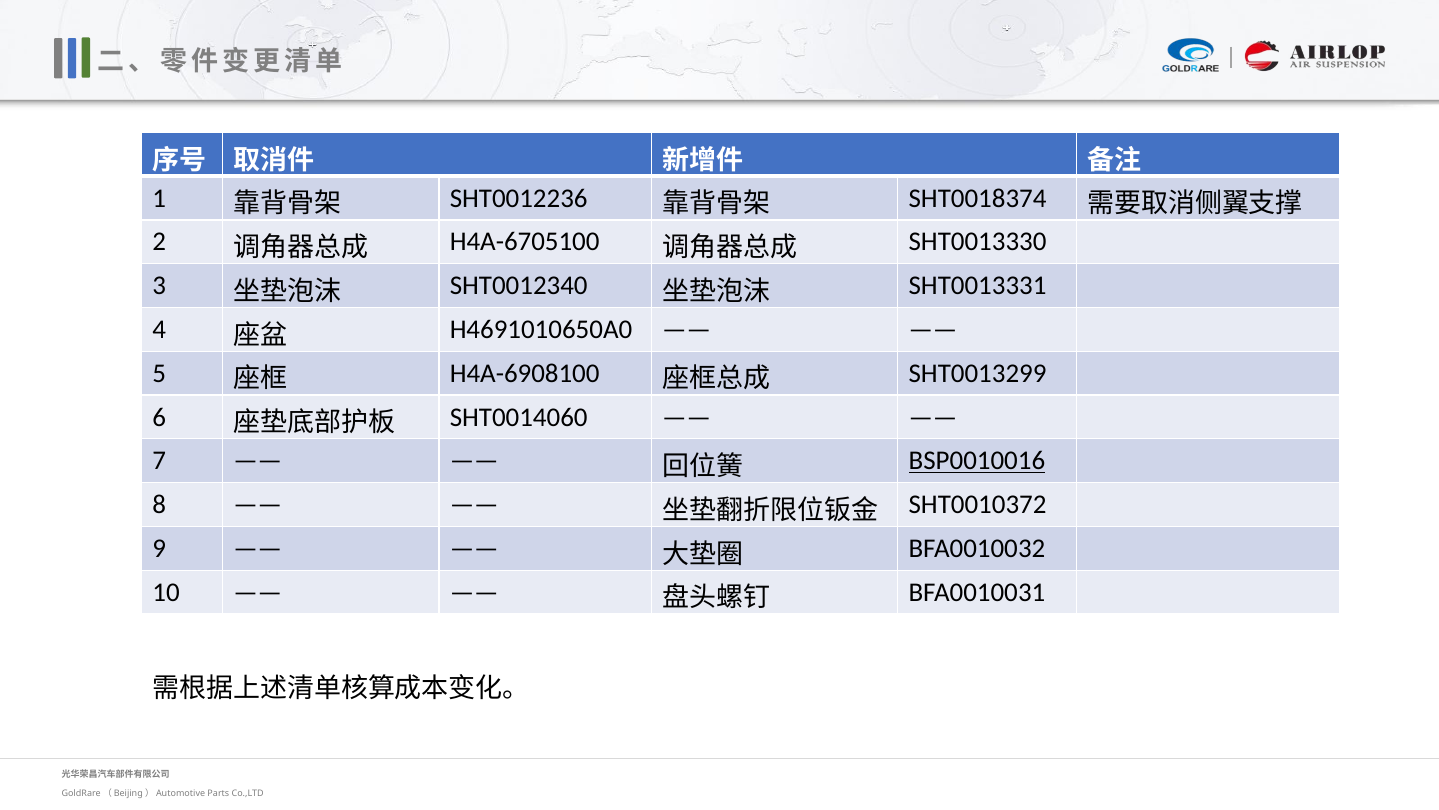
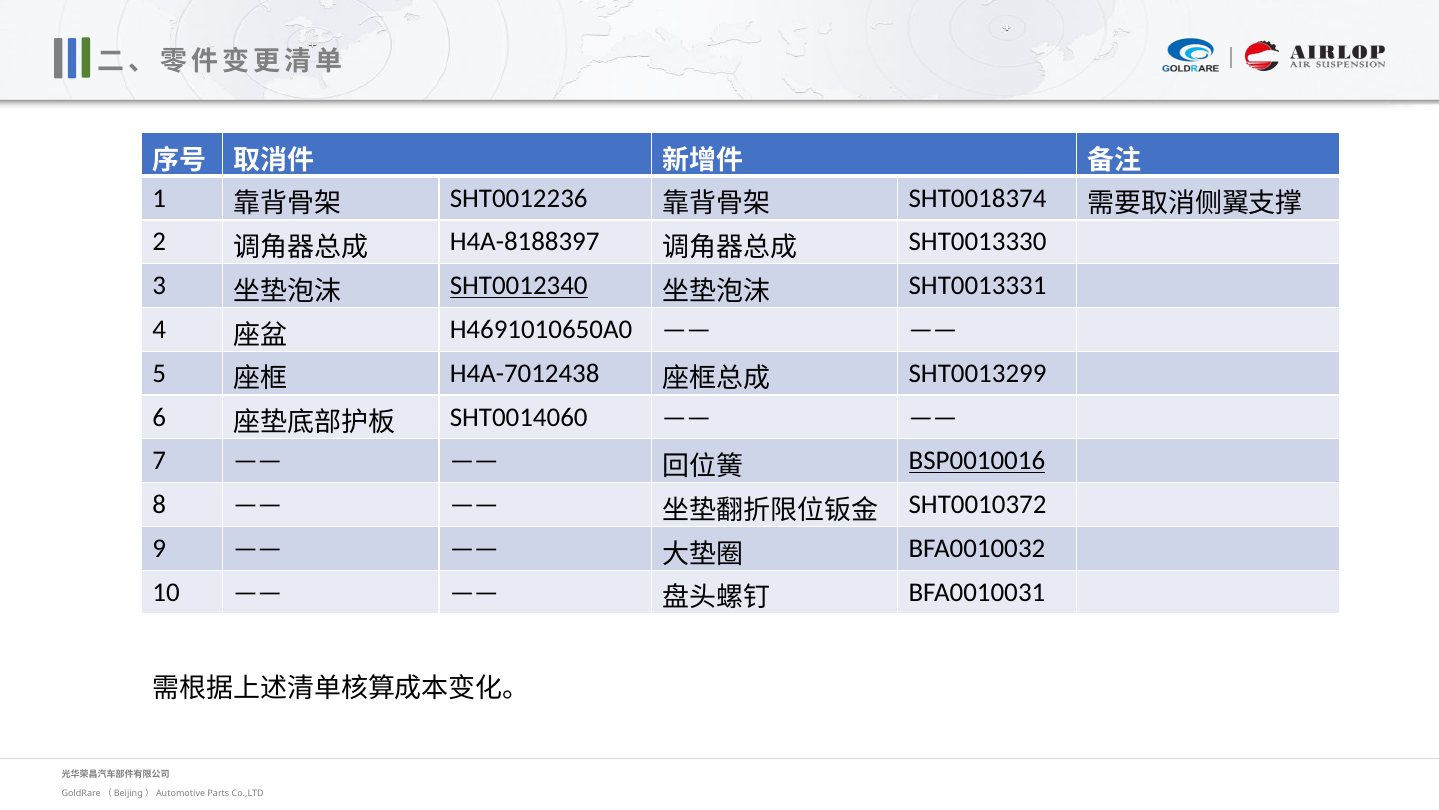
H4A-6705100: H4A-6705100 -> H4A-8188397
SHT0012340 underline: none -> present
H4A-6908100: H4A-6908100 -> H4A-7012438
